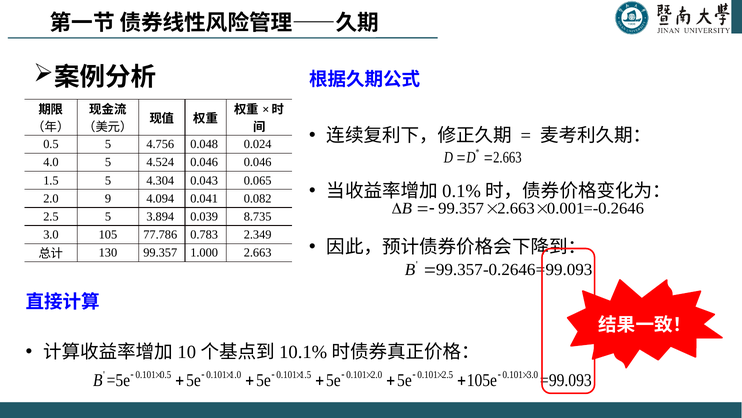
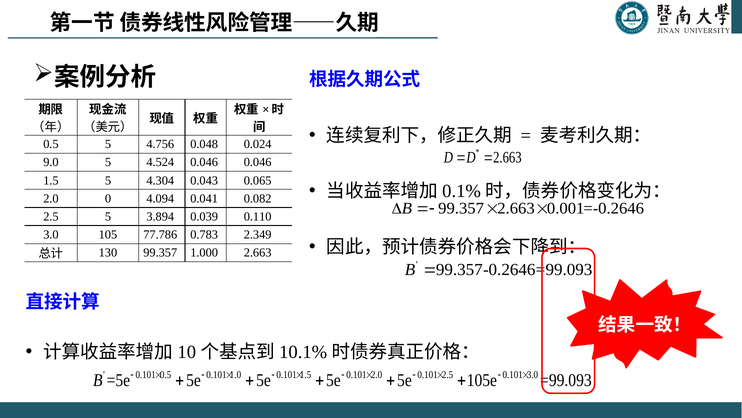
4.0: 4.0 -> 9.0
9: 9 -> 0
8.735: 8.735 -> 0.110
